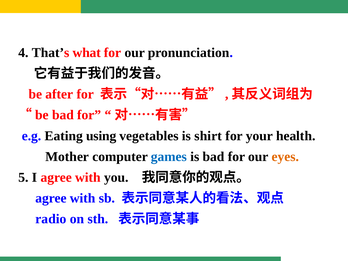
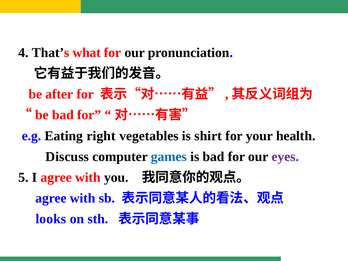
using: using -> right
Mother: Mother -> Discuss
eyes colour: orange -> purple
radio: radio -> looks
